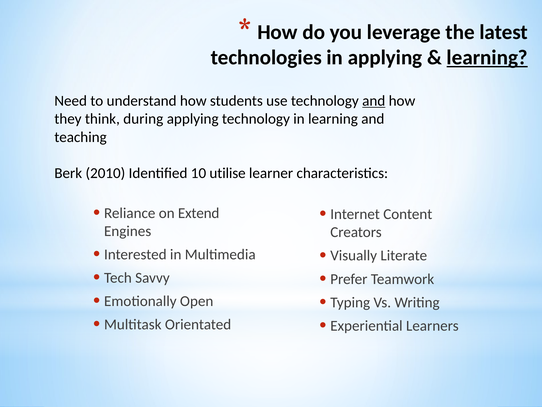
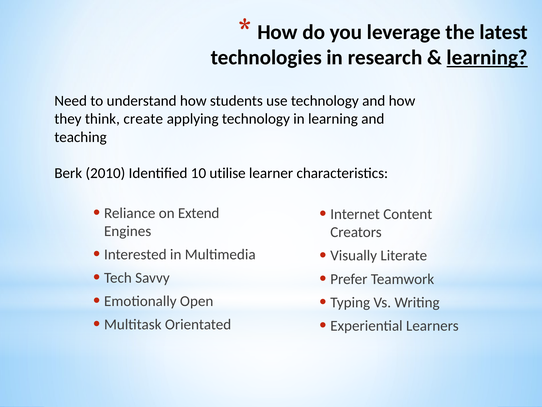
in applying: applying -> research
and at (374, 101) underline: present -> none
during: during -> create
